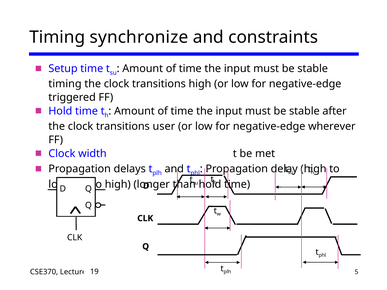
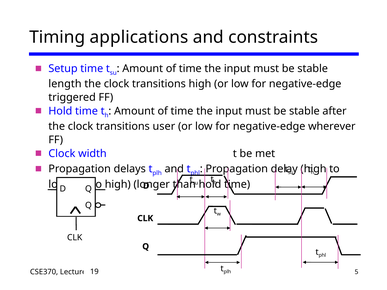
synchronize: synchronize -> applications
timing at (65, 84): timing -> length
